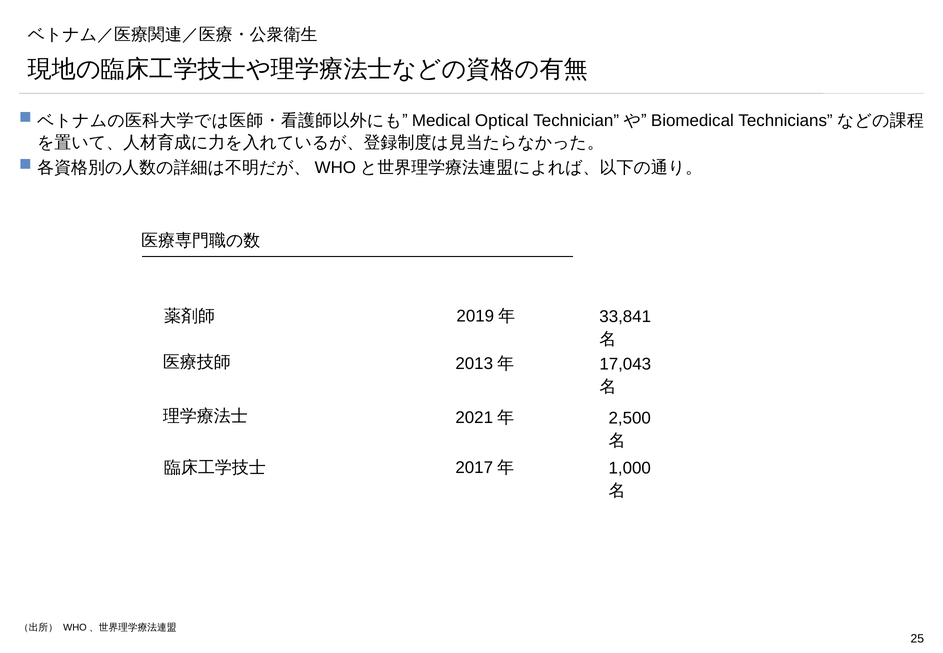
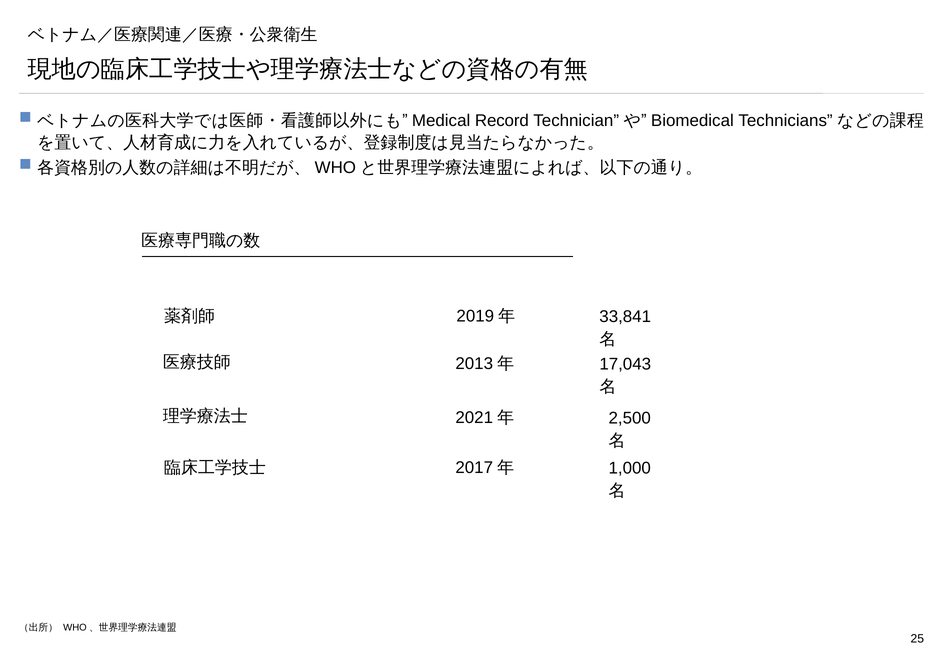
Optical: Optical -> Record
